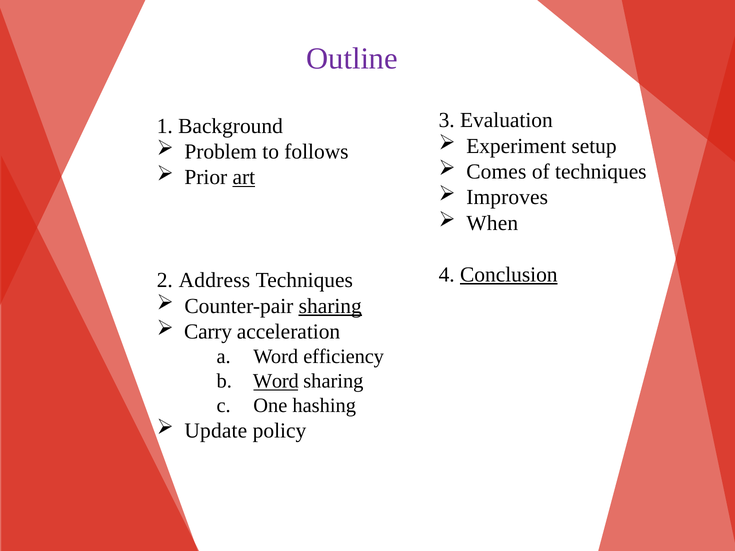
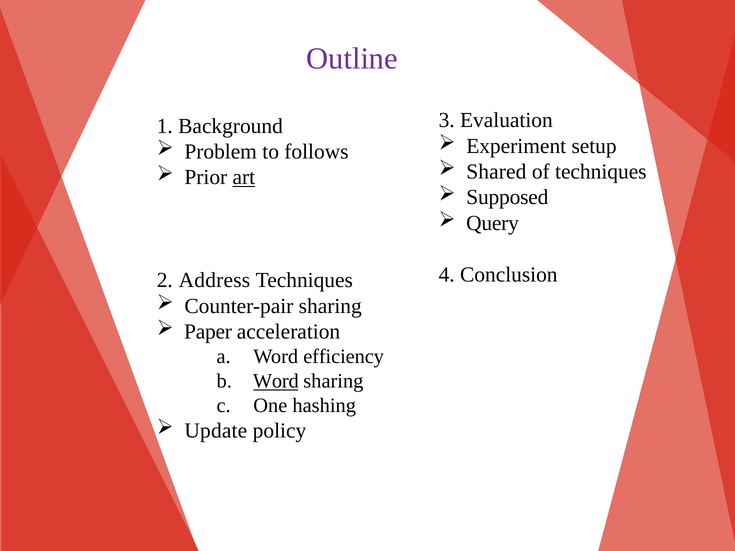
Comes: Comes -> Shared
Improves: Improves -> Supposed
When: When -> Query
Conclusion underline: present -> none
sharing at (330, 306) underline: present -> none
Carry: Carry -> Paper
